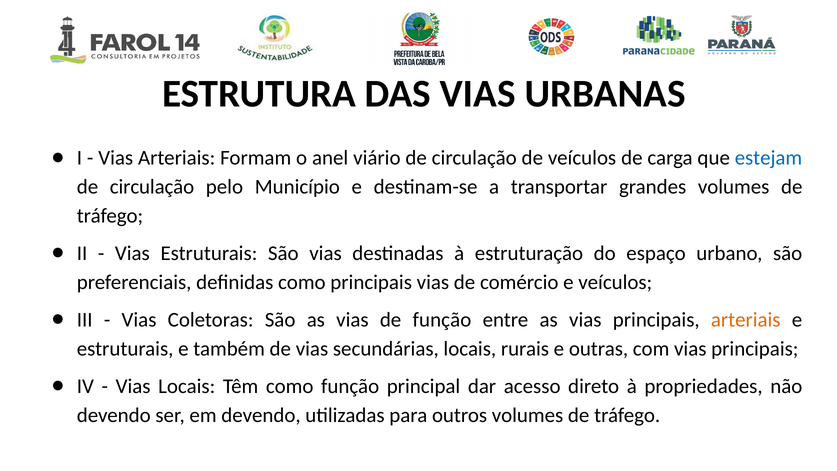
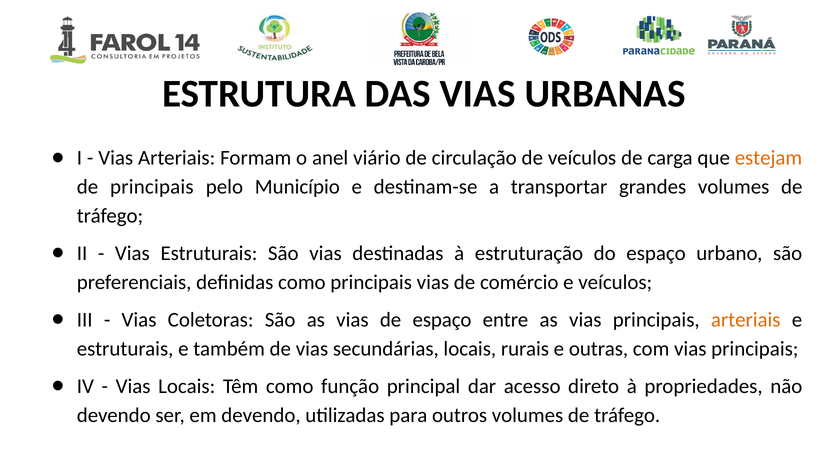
estejam colour: blue -> orange
circulação at (152, 187): circulação -> principais
de função: função -> espaço
